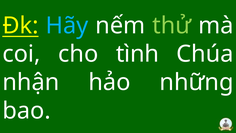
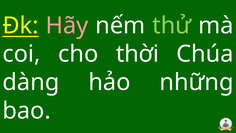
Hãy colour: light blue -> pink
tình: tình -> thời
nhận: nhận -> dàng
